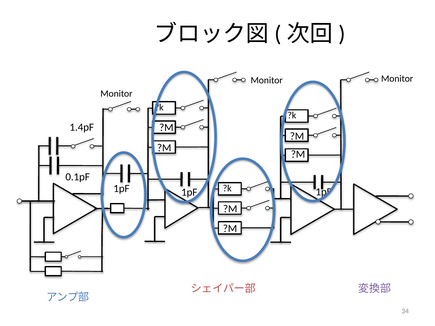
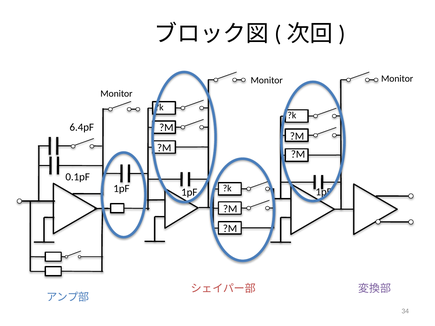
1.4pF: 1.4pF -> 6.4pF
